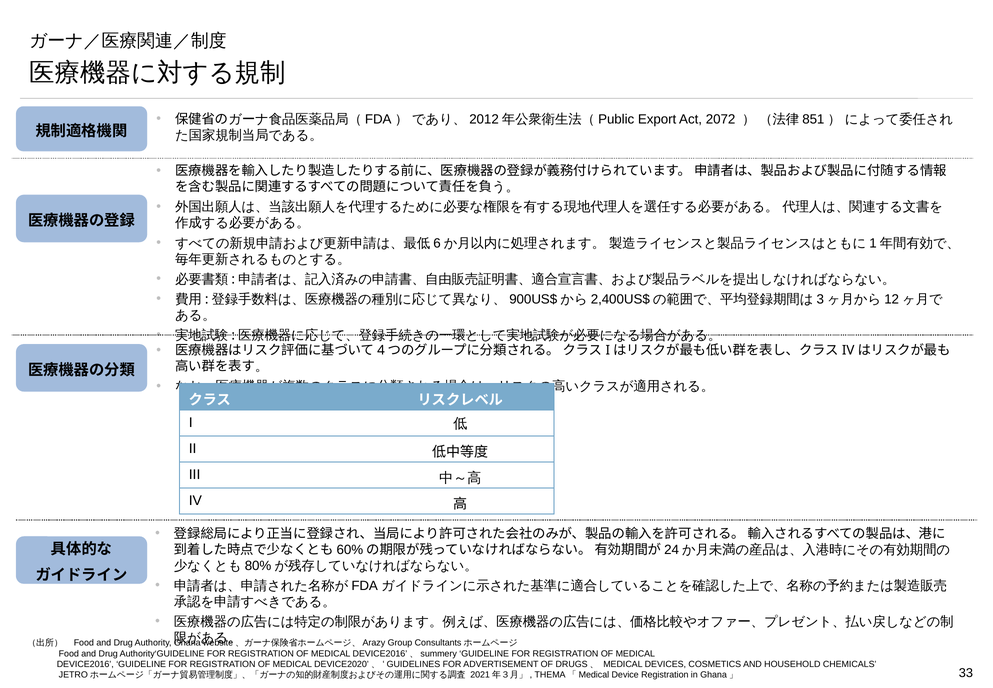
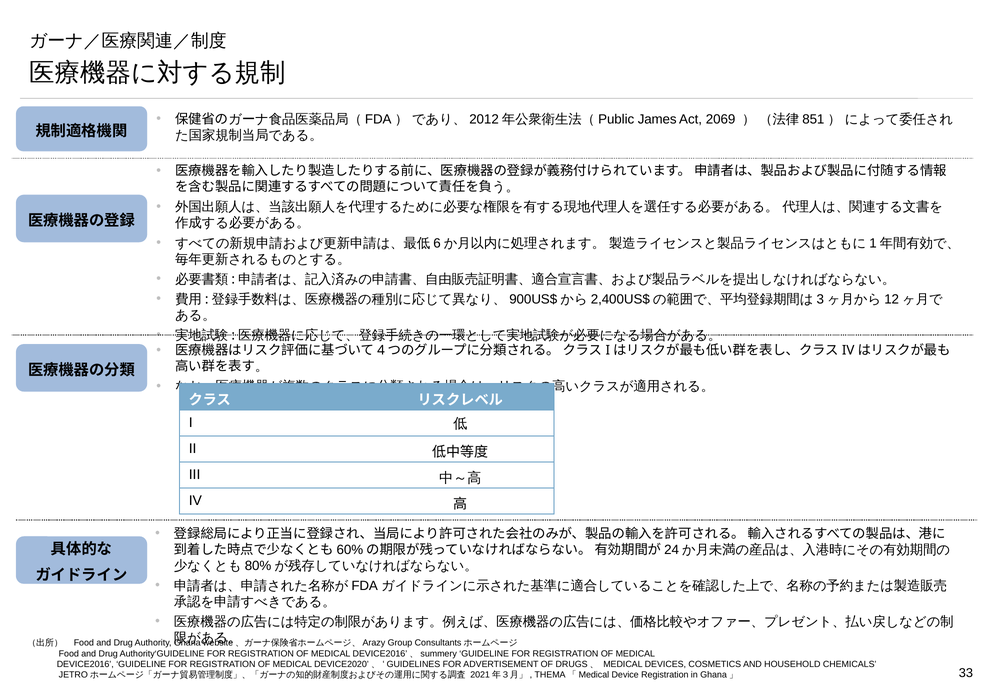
Export: Export -> James
2072: 2072 -> 2069
